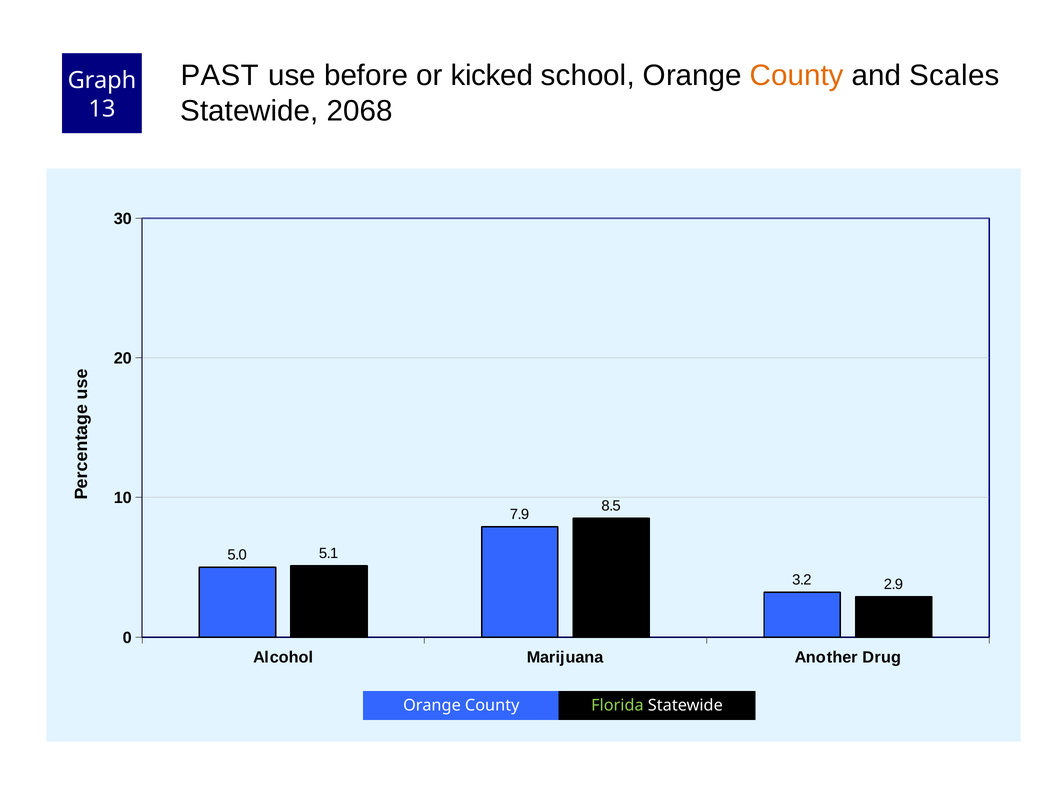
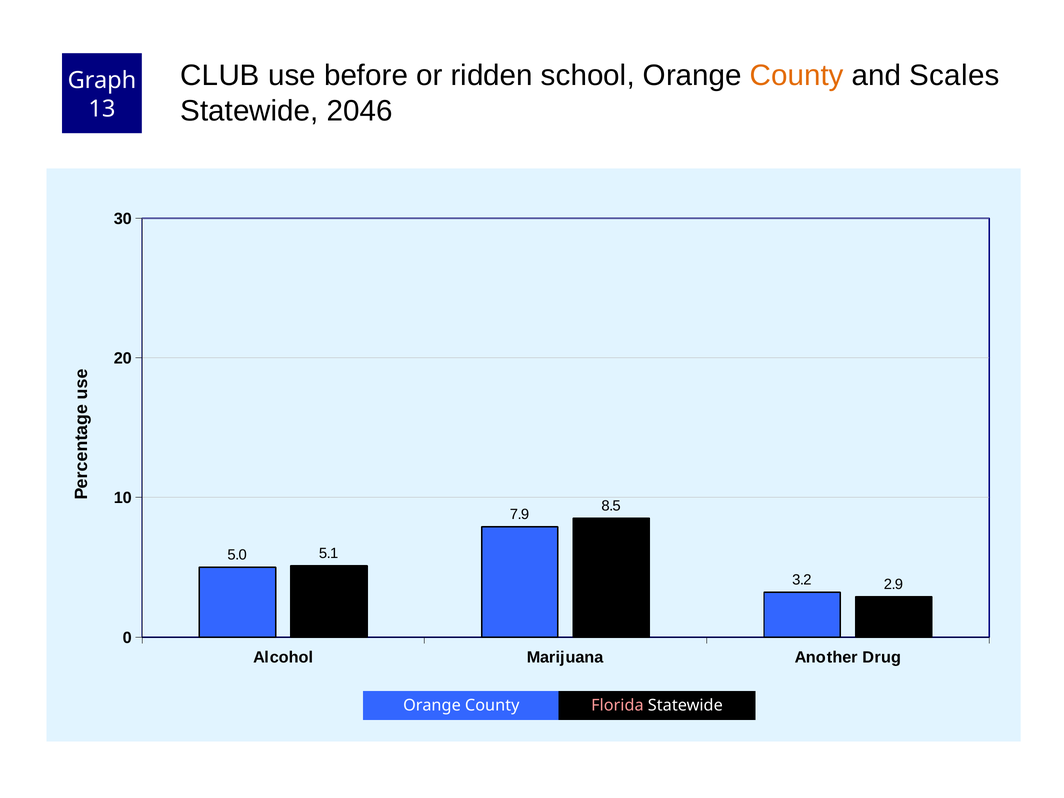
PAST: PAST -> CLUB
kicked: kicked -> ridden
2068: 2068 -> 2046
Florida colour: light green -> pink
